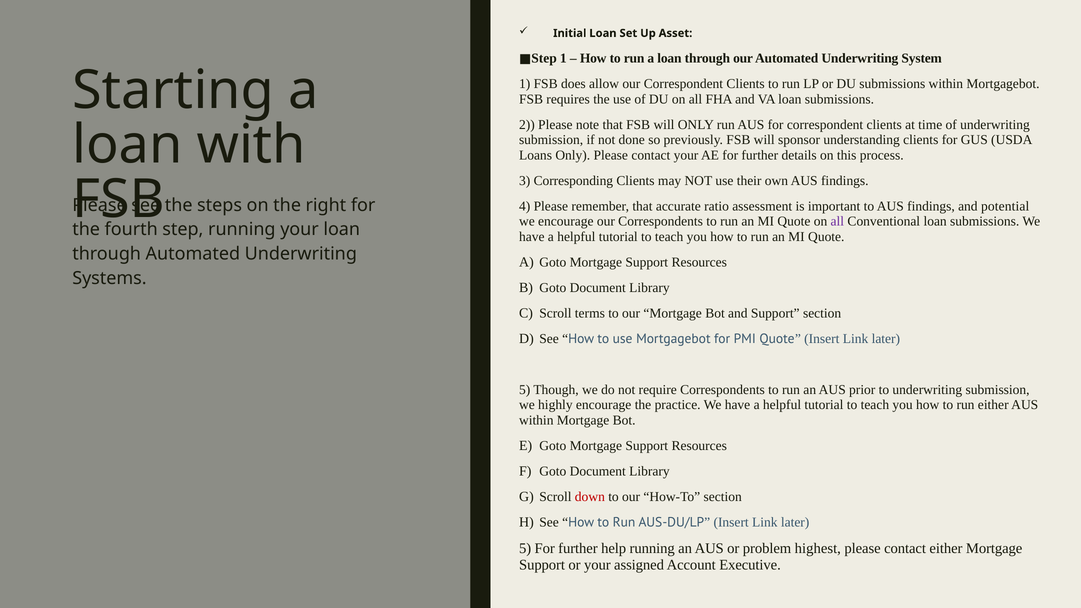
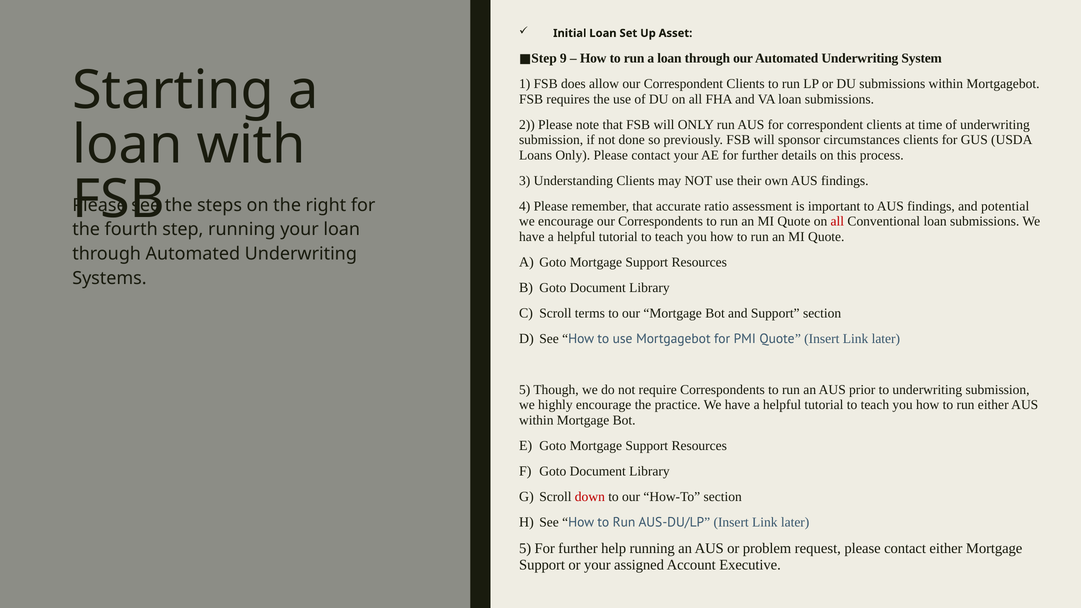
1 at (563, 58): 1 -> 9
understanding: understanding -> circumstances
Corresponding: Corresponding -> Understanding
all at (837, 221) colour: purple -> red
highest: highest -> request
